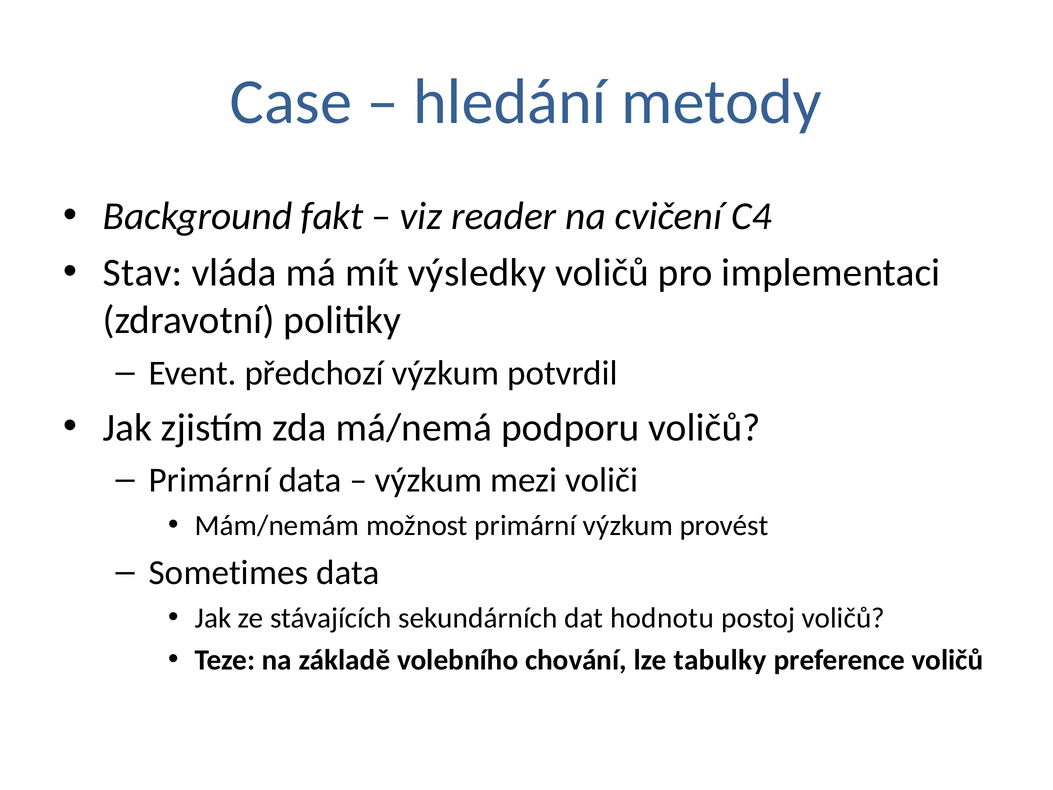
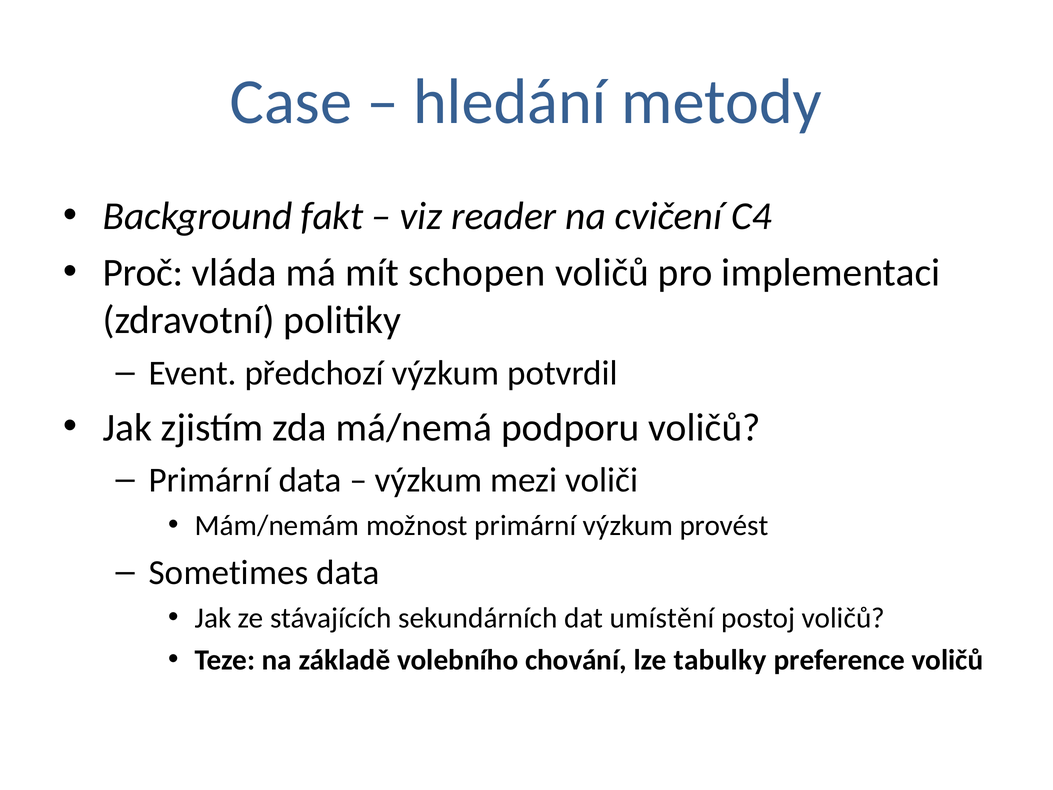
Stav: Stav -> Proč
výsledky: výsledky -> schopen
hodnotu: hodnotu -> umístění
